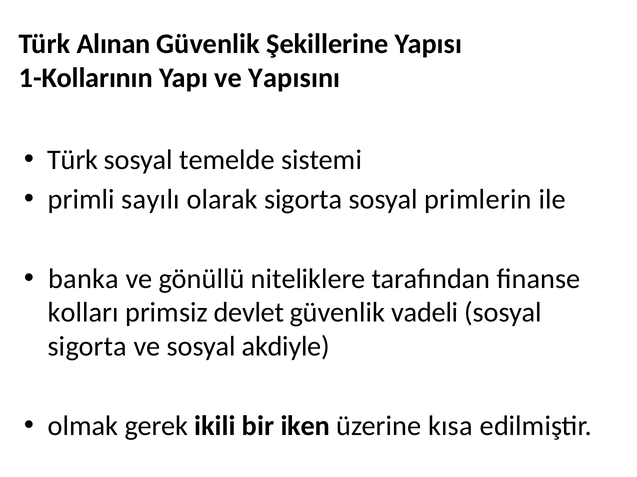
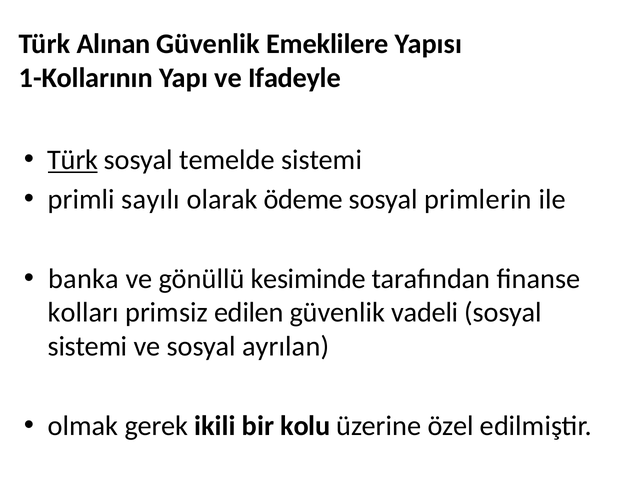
Şekillerine: Şekillerine -> Emeklilere
Yapısını: Yapısını -> Ifadeyle
Türk at (73, 160) underline: none -> present
olarak sigorta: sigorta -> ödeme
niteliklere: niteliklere -> kesiminde
devlet: devlet -> edilen
sigorta at (87, 347): sigorta -> sistemi
akdiyle: akdiyle -> ayrılan
iken: iken -> kolu
kısa: kısa -> özel
